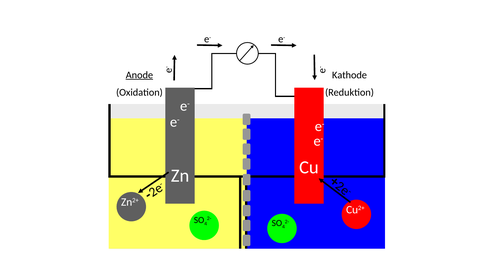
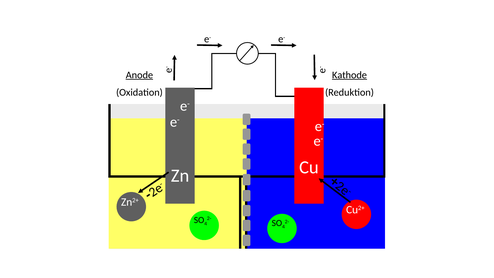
Kathode underline: none -> present
